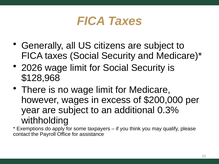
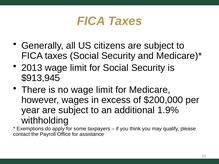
2026: 2026 -> 2013
$128,968: $128,968 -> $913,945
0.3%: 0.3% -> 1.9%
